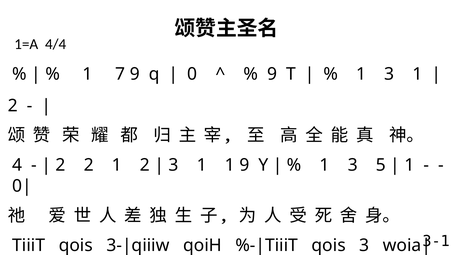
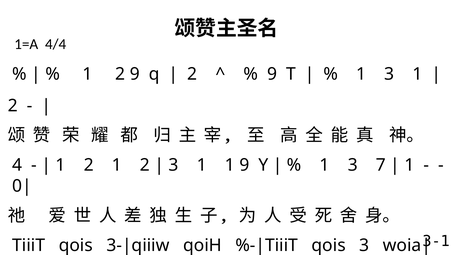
7 at (120, 74): 7 -> 2
0 at (192, 74): 0 -> 2
2 at (61, 165): 2 -> 1
5: 5 -> 7
